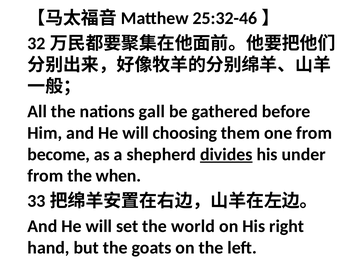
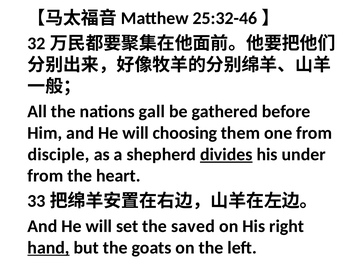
become: become -> disciple
when: when -> heart
world: world -> saved
hand underline: none -> present
